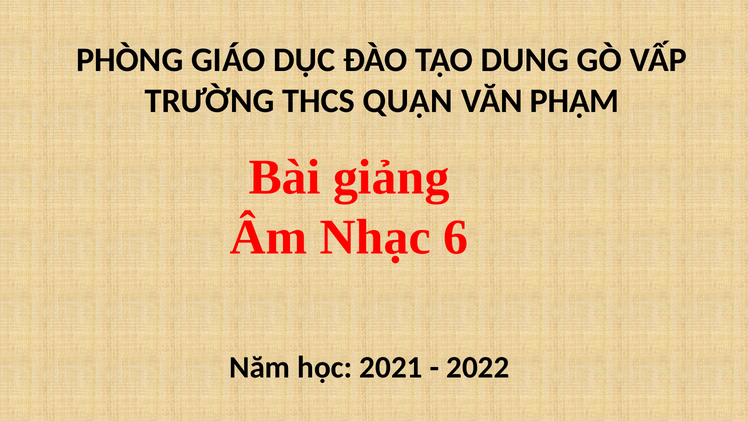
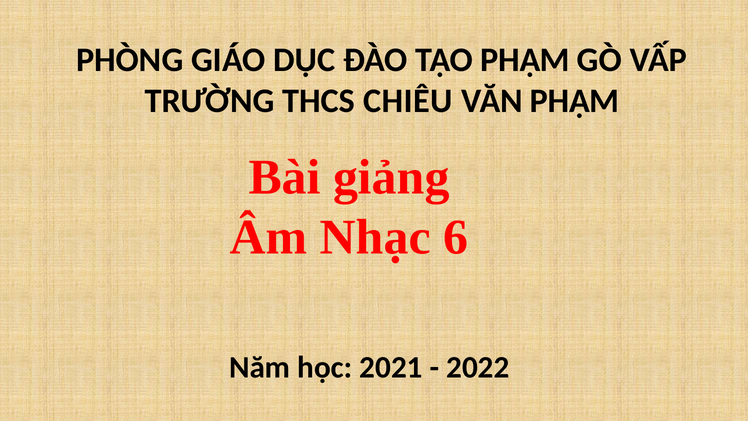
TẠO DUNG: DUNG -> PHẠM
QUẬN: QUẬN -> CHIÊU
